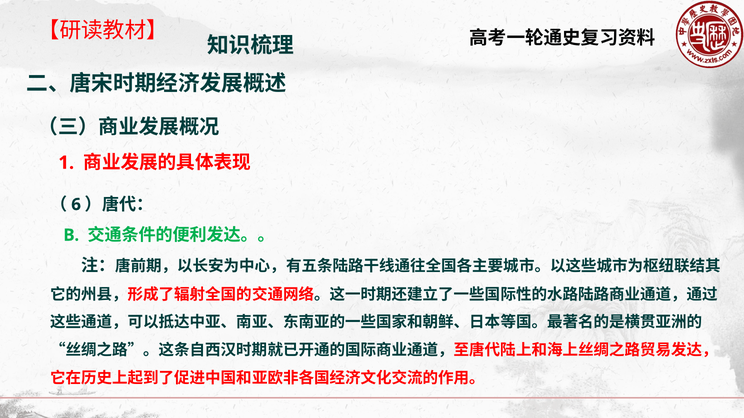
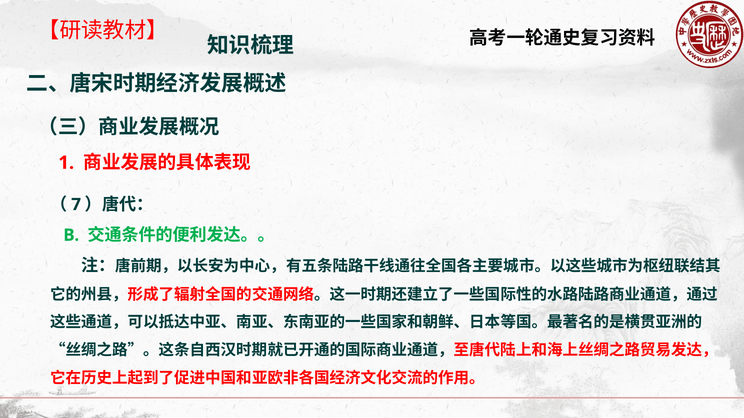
6: 6 -> 7
